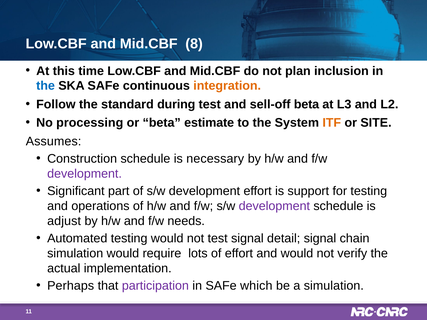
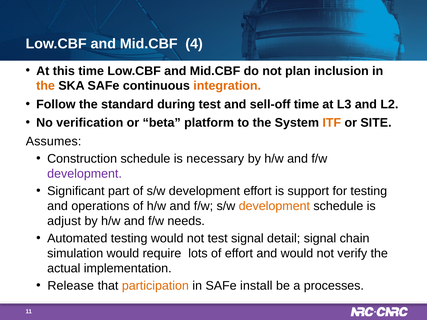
8: 8 -> 4
the at (46, 86) colour: blue -> orange
sell-off beta: beta -> time
processing: processing -> verification
estimate: estimate -> platform
development at (274, 206) colour: purple -> orange
Perhaps: Perhaps -> Release
participation colour: purple -> orange
which: which -> install
a simulation: simulation -> processes
